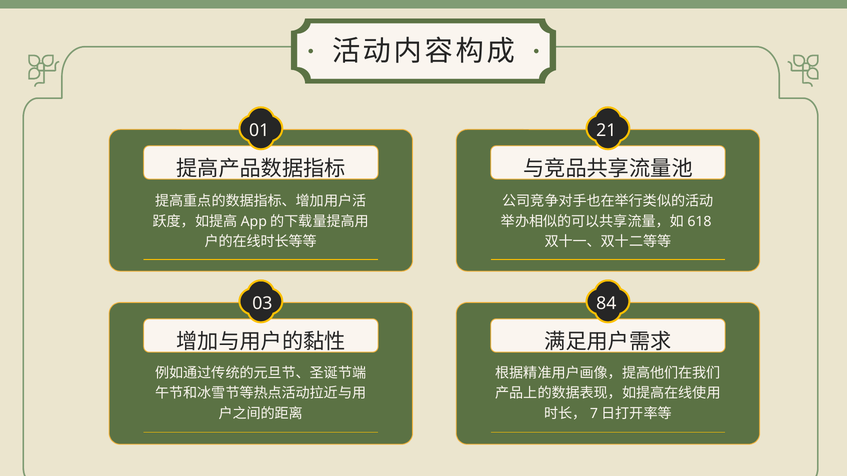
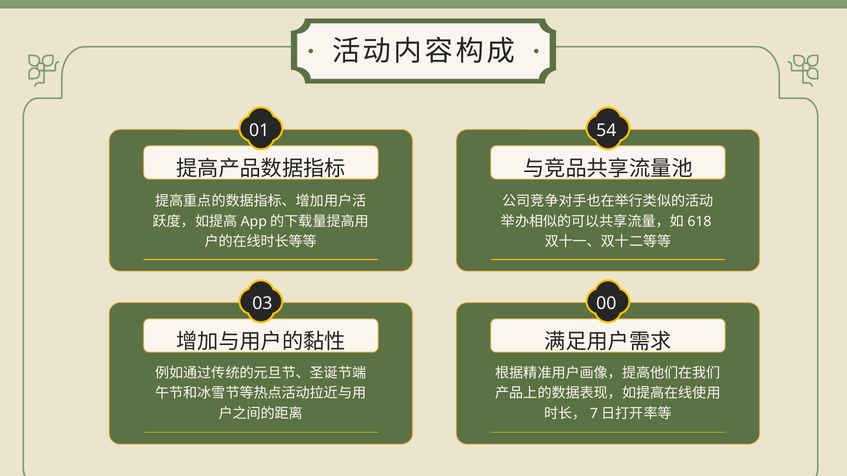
21: 21 -> 54
84: 84 -> 00
